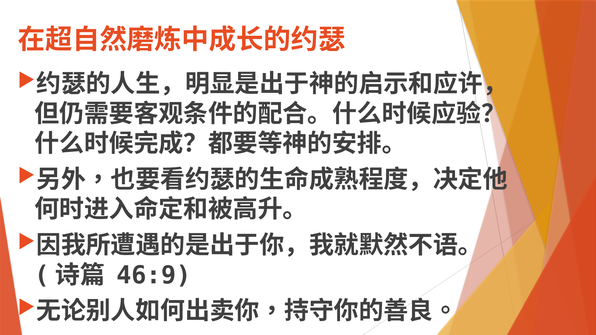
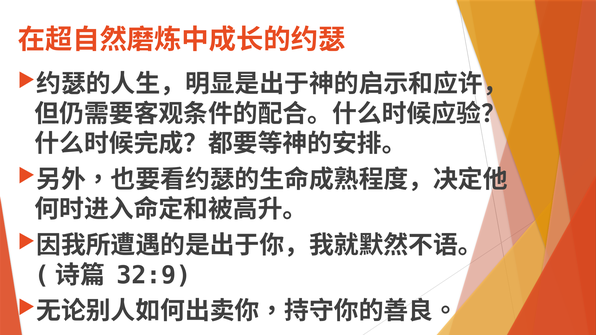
46:9: 46:9 -> 32:9
